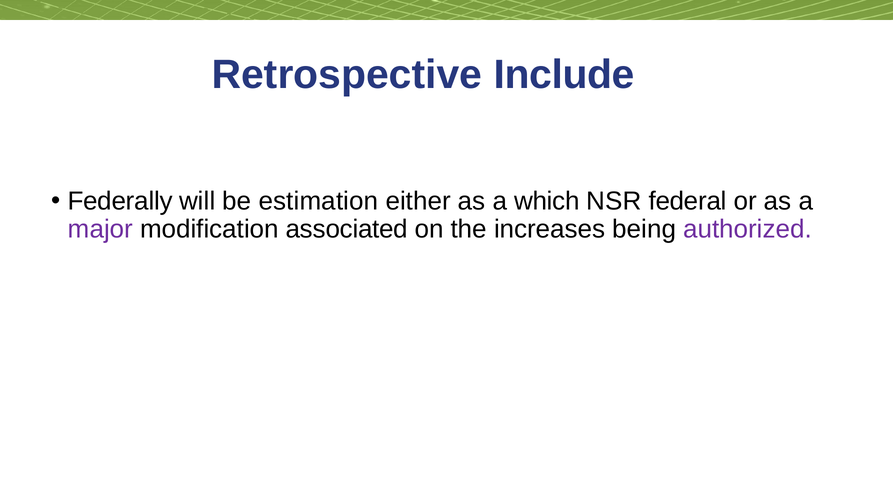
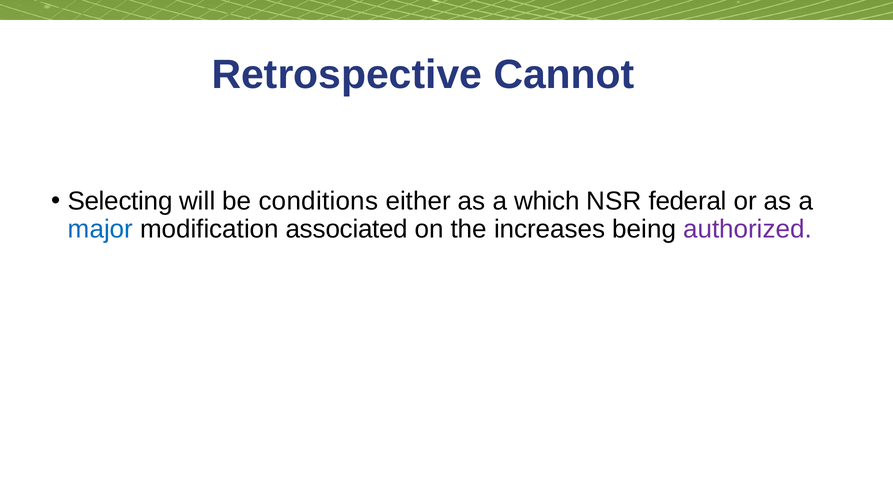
Include: Include -> Cannot
Federally: Federally -> Selecting
estimation: estimation -> conditions
major colour: purple -> blue
